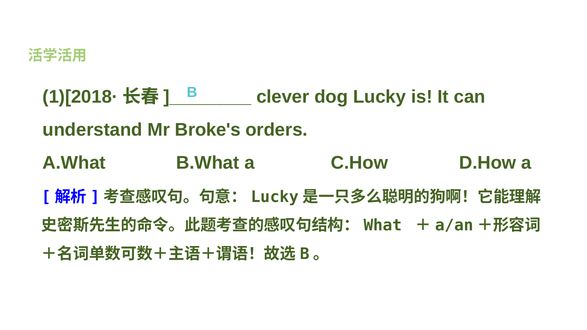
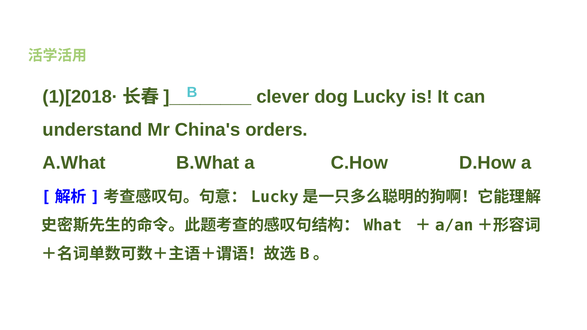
Broke's: Broke's -> China's
